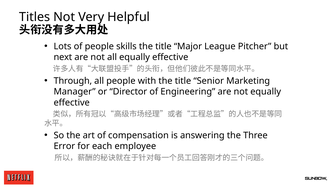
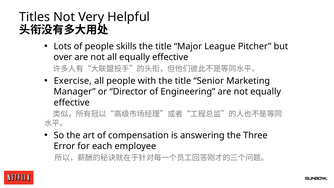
next: next -> over
Through: Through -> Exercise
